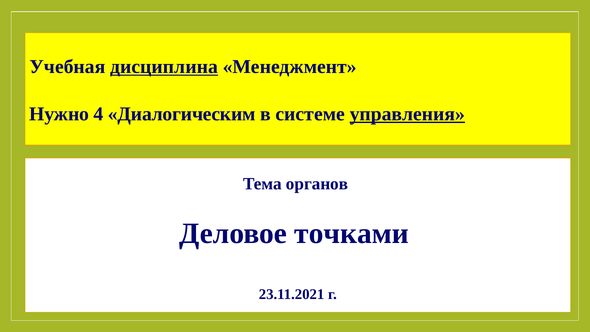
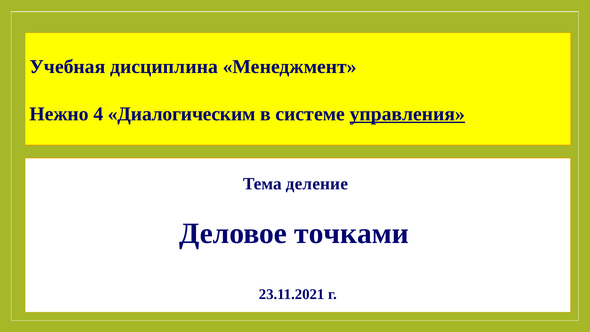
дисциплина underline: present -> none
Нужно: Нужно -> Нежно
органов: органов -> деление
